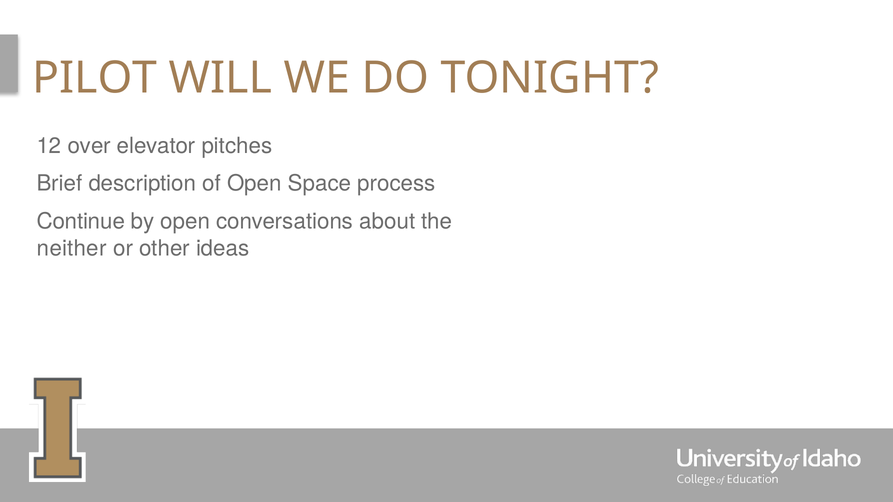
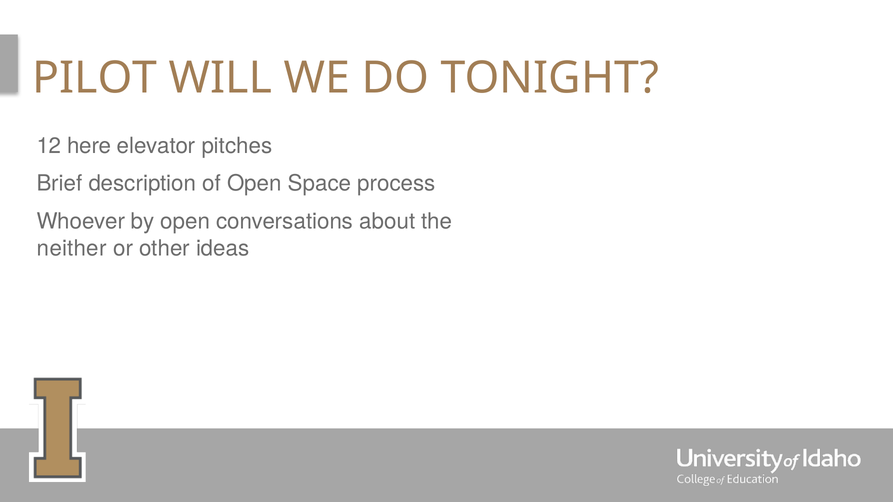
over: over -> here
Continue: Continue -> Whoever
